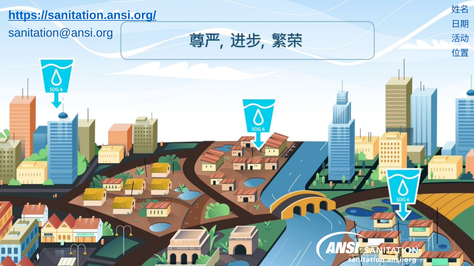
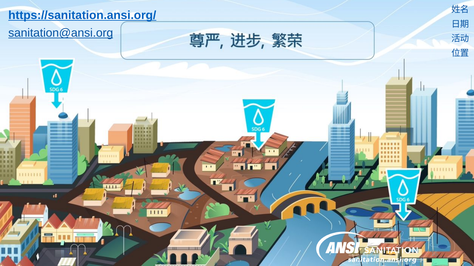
sanitation@ansi.org underline: none -> present
